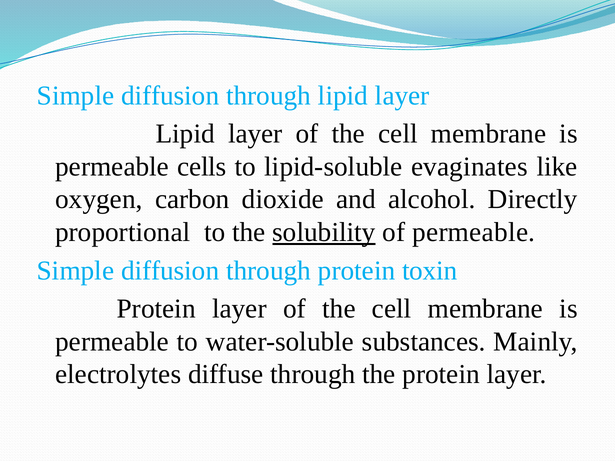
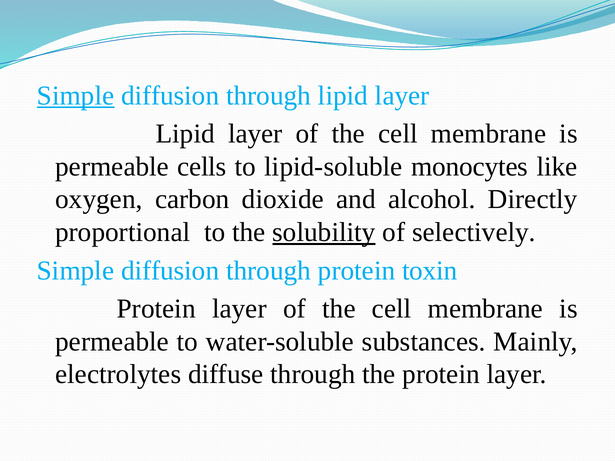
Simple at (76, 96) underline: none -> present
evaginates: evaginates -> monocytes
of permeable: permeable -> selectively
